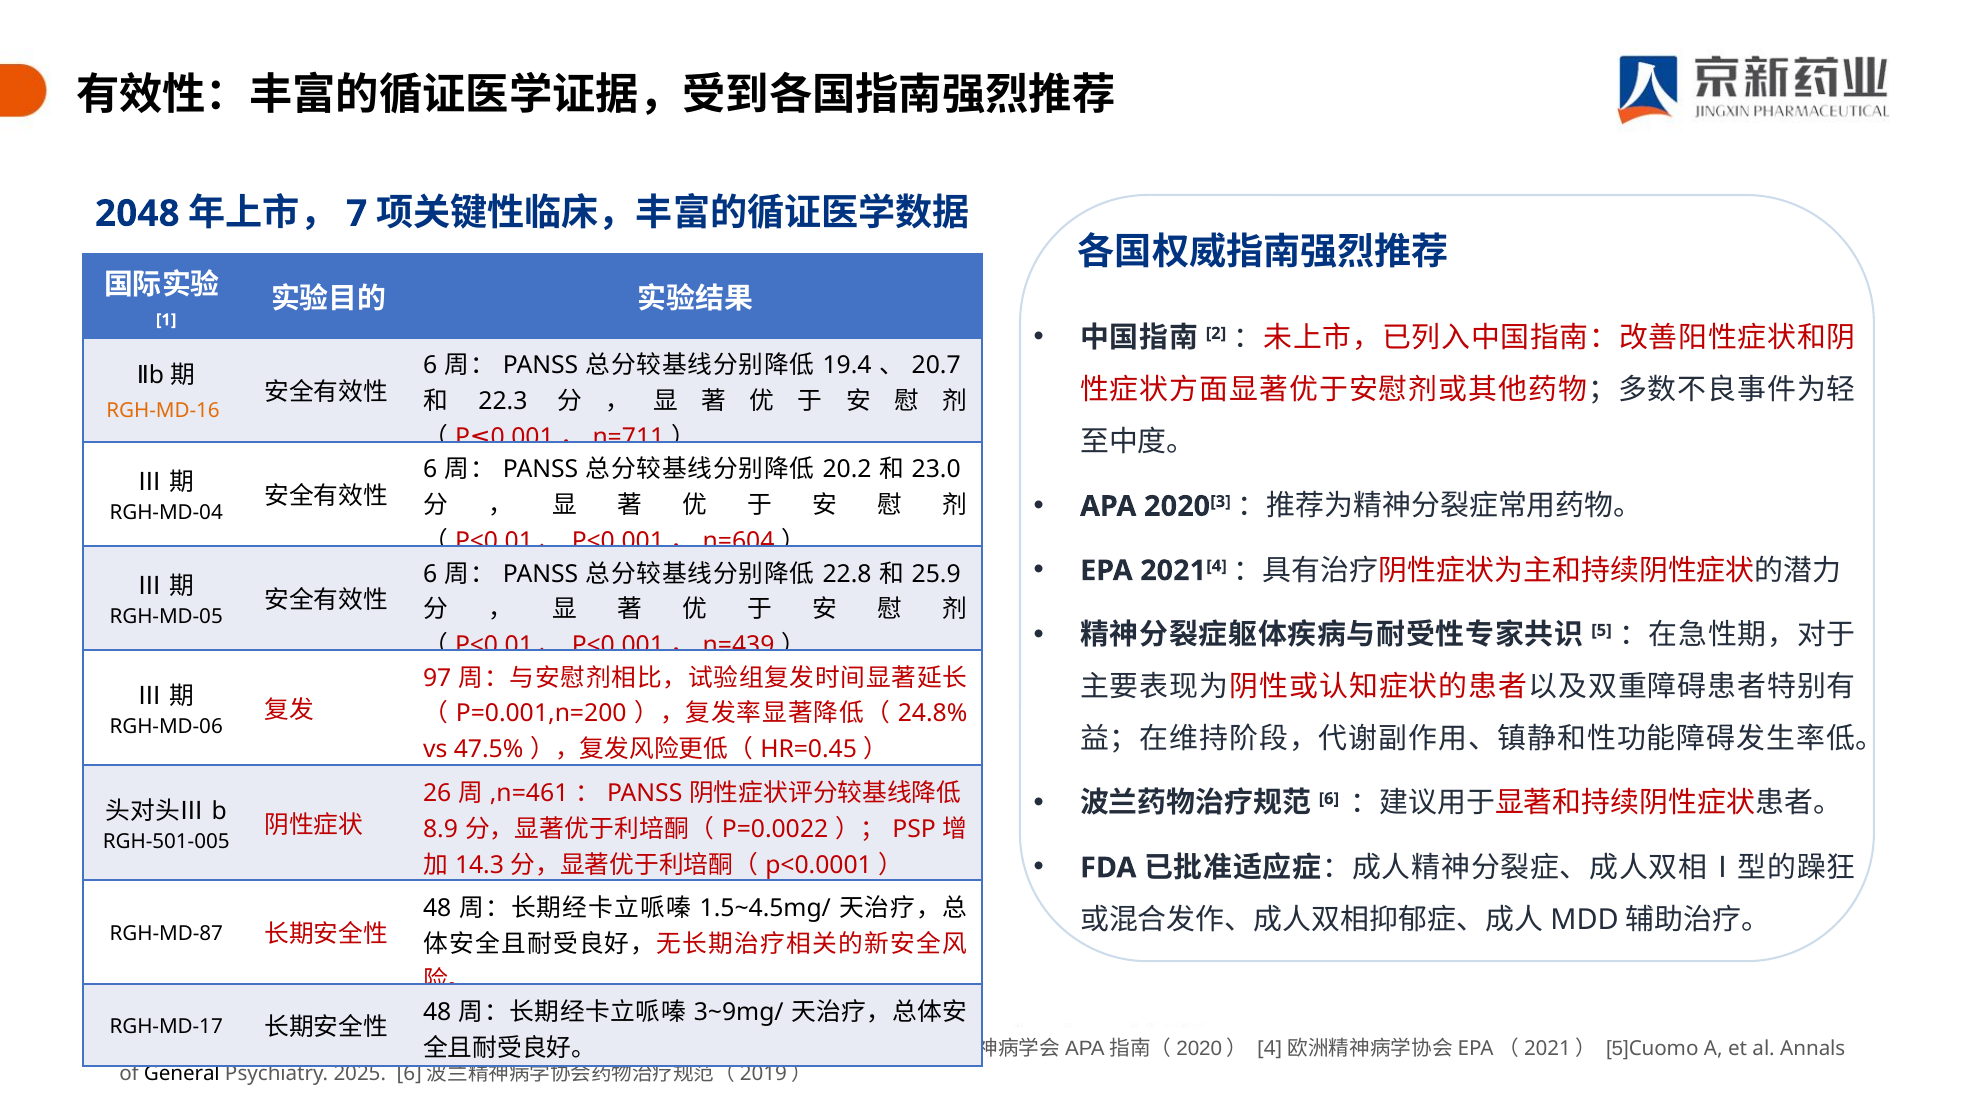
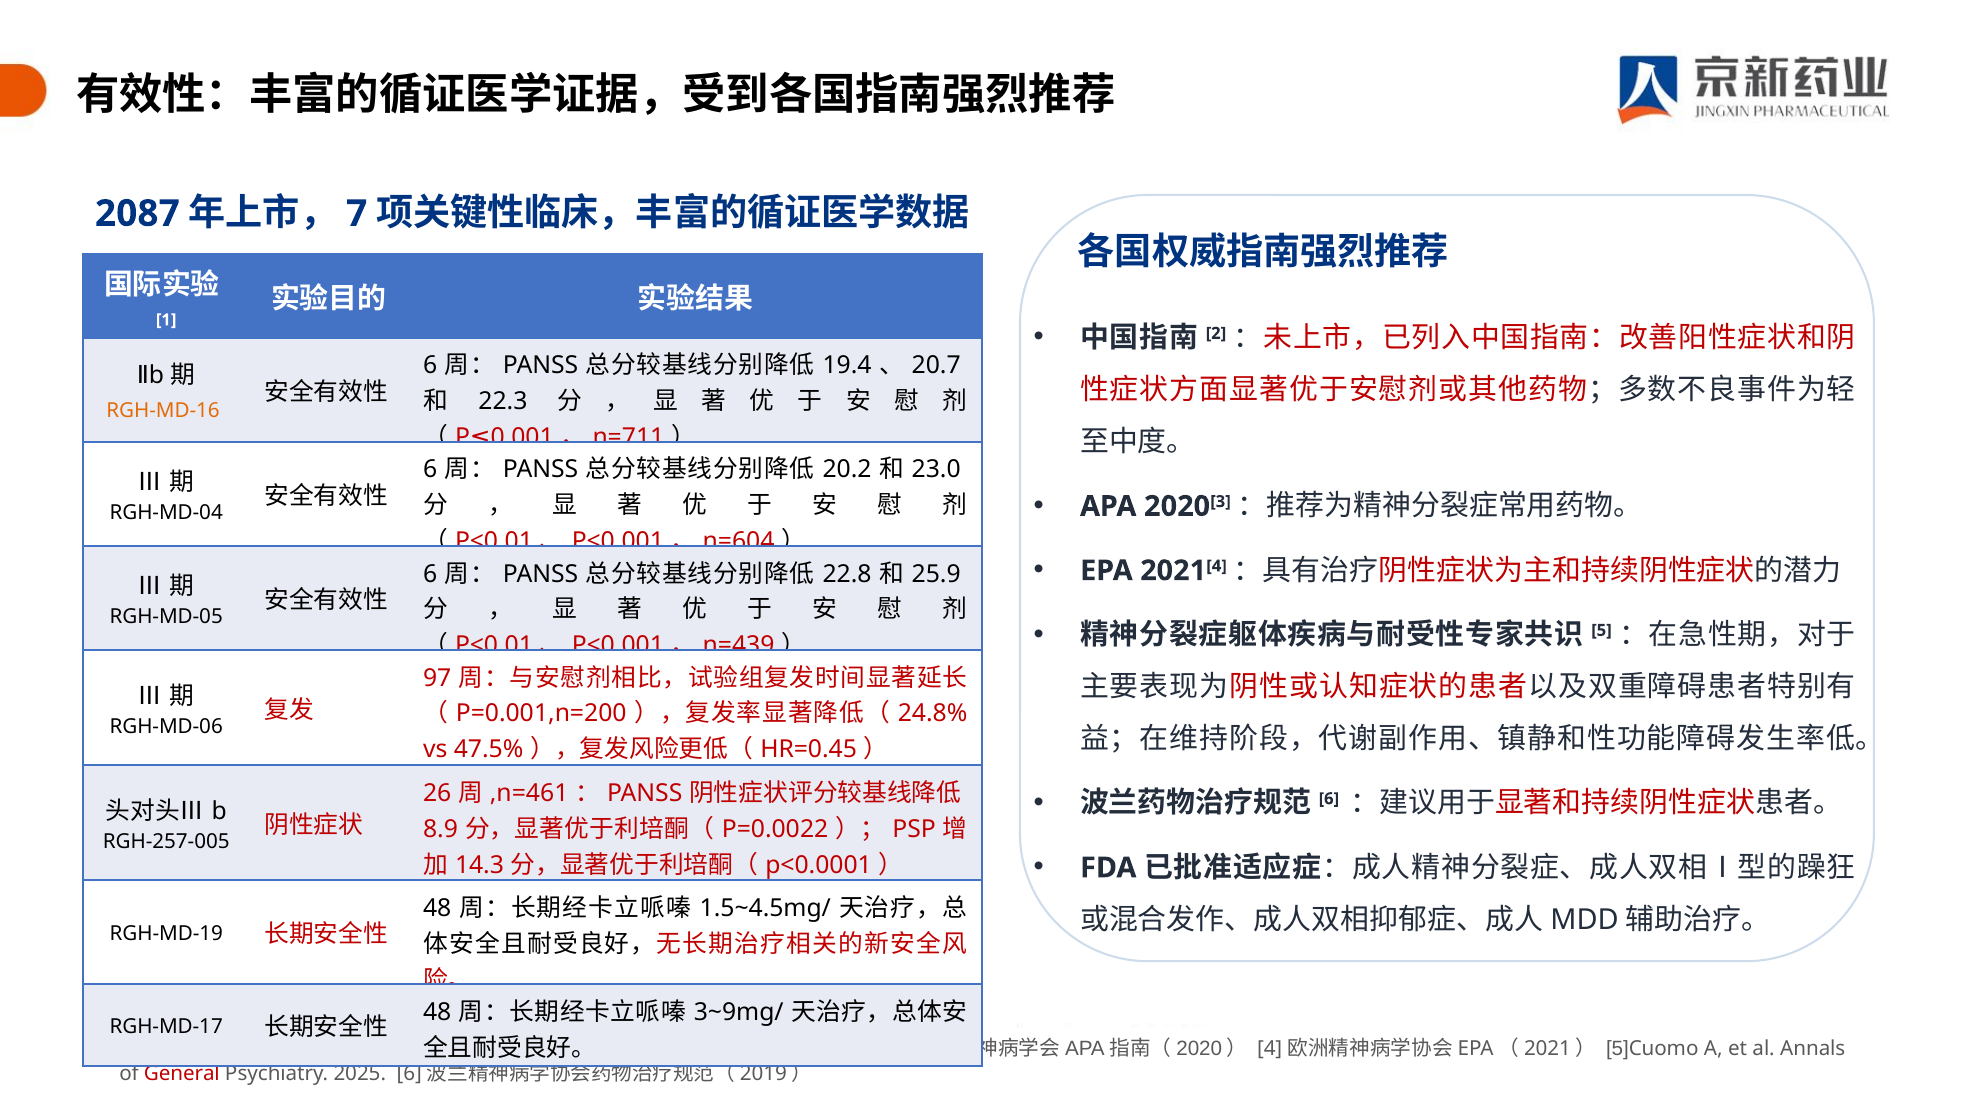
2048: 2048 -> 2087
RGH-501-005: RGH-501-005 -> RGH-257-005
RGH-MD-87: RGH-MD-87 -> RGH-MD-19
General colour: black -> red
